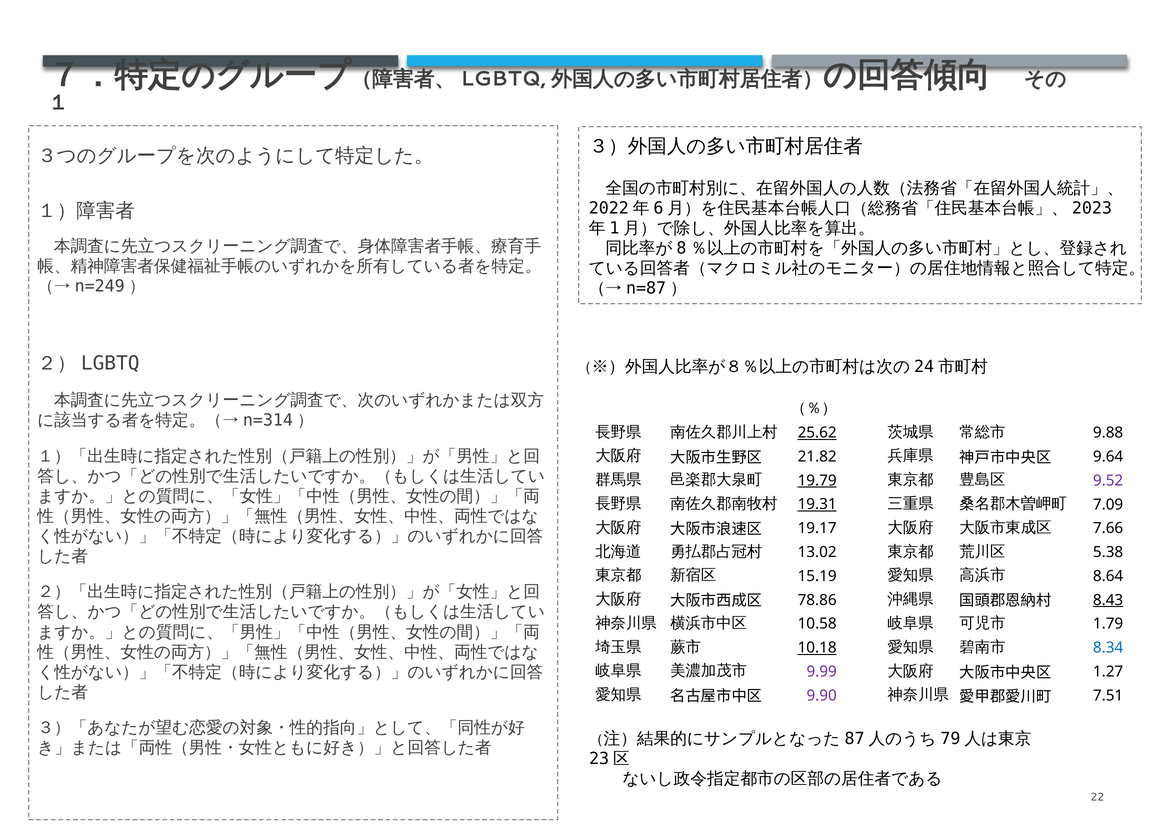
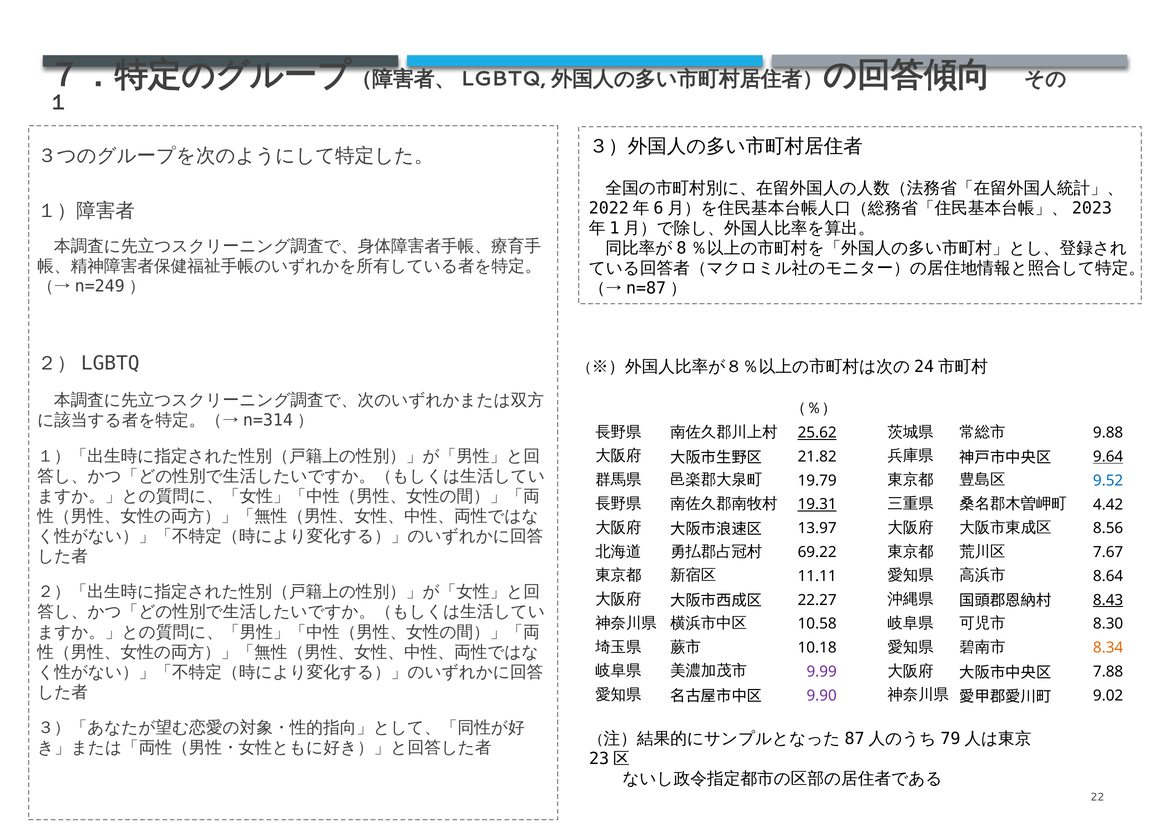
9.64 underline: none -> present
19.79 underline: present -> none
9.52 colour: purple -> blue
7.09: 7.09 -> 4.42
19.17: 19.17 -> 13.97
7.66: 7.66 -> 8.56
13.02: 13.02 -> 69.22
5.38: 5.38 -> 7.67
15.19: 15.19 -> 11.11
78.86: 78.86 -> 22.27
1.79: 1.79 -> 8.30
10.18 underline: present -> none
8.34 colour: blue -> orange
1.27: 1.27 -> 7.88
7.51: 7.51 -> 9.02
